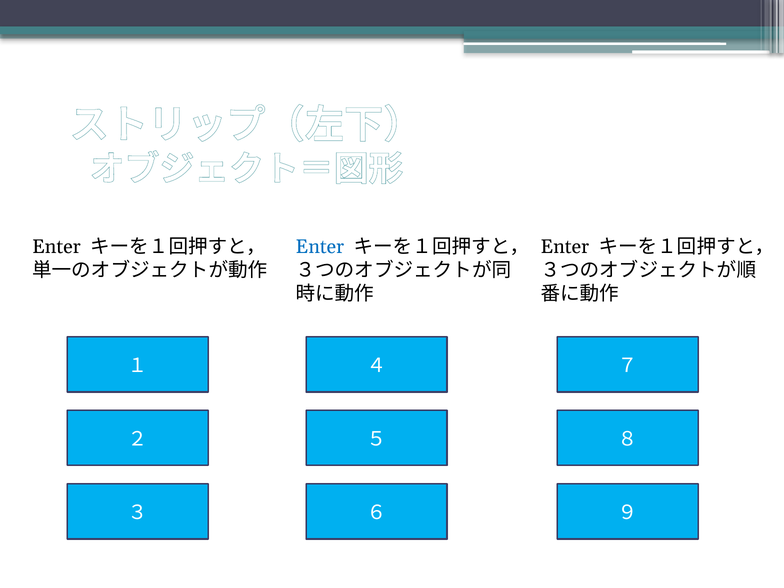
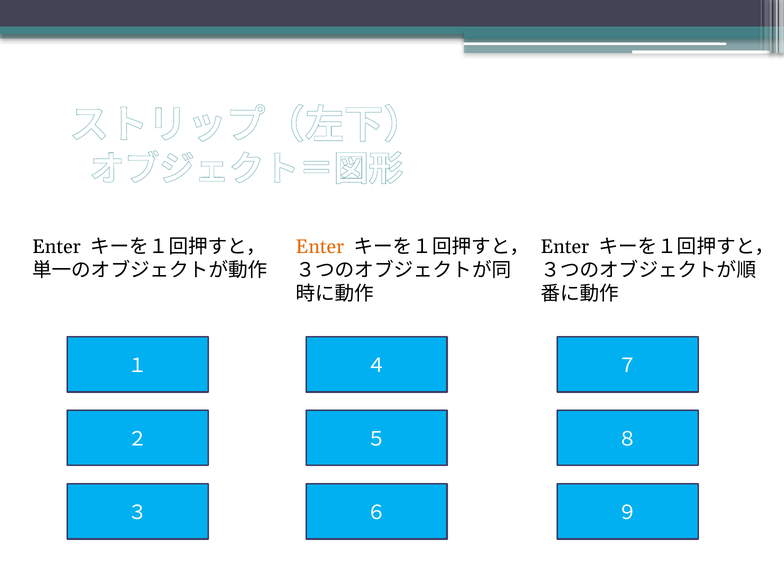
Enter at (320, 247) colour: blue -> orange
